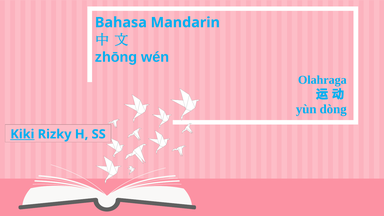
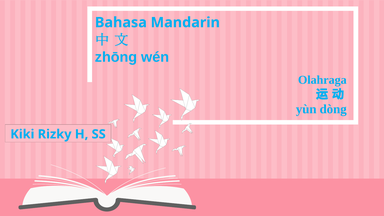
Kiki underline: present -> none
